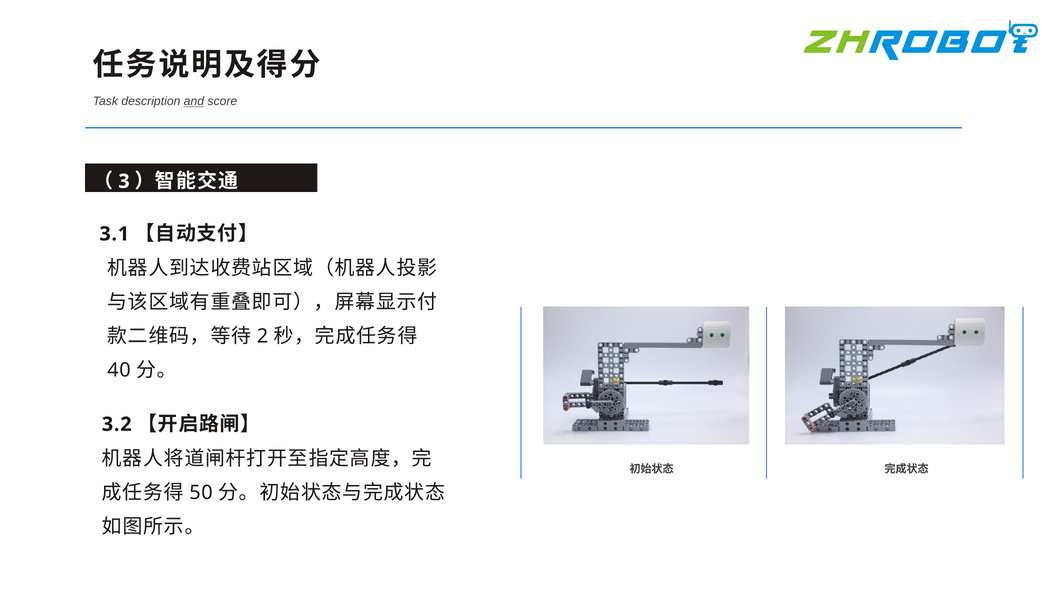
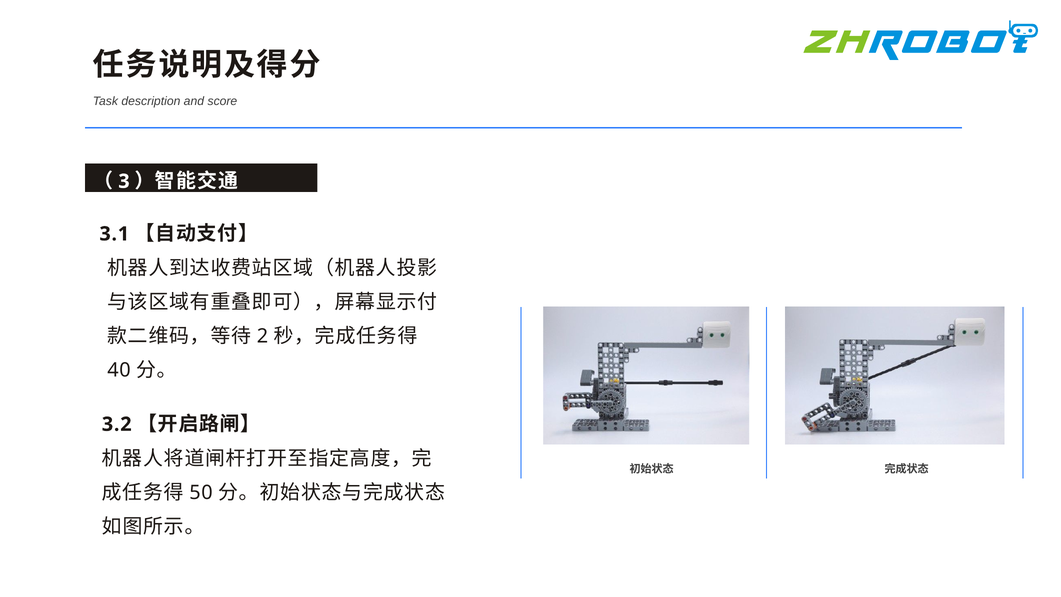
and underline: present -> none
